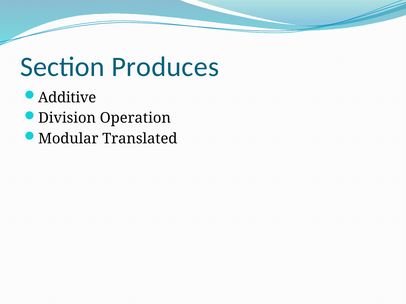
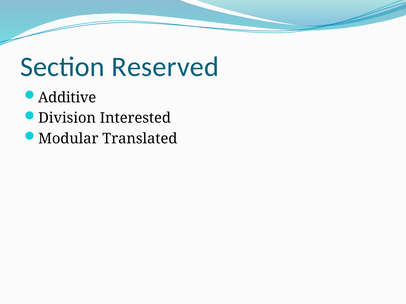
Produces: Produces -> Reserved
Operation: Operation -> Interested
